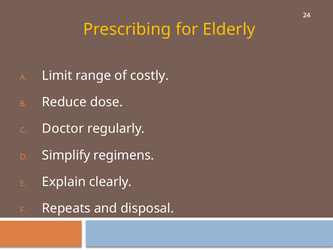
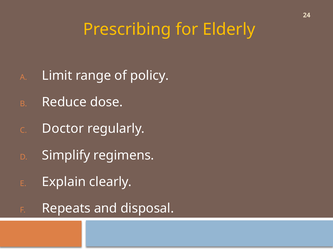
costly: costly -> policy
